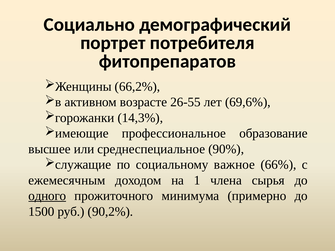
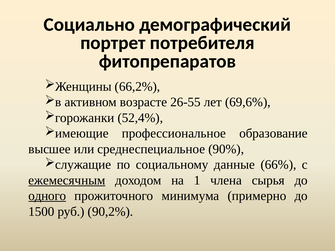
14,3%: 14,3% -> 52,4%
важное: важное -> данные
ежемесячным underline: none -> present
